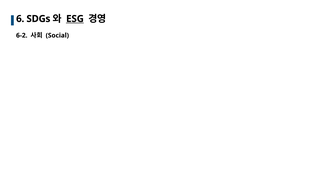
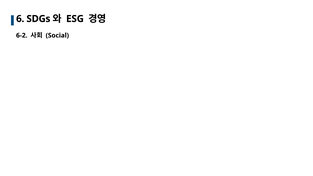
ESG underline: present -> none
